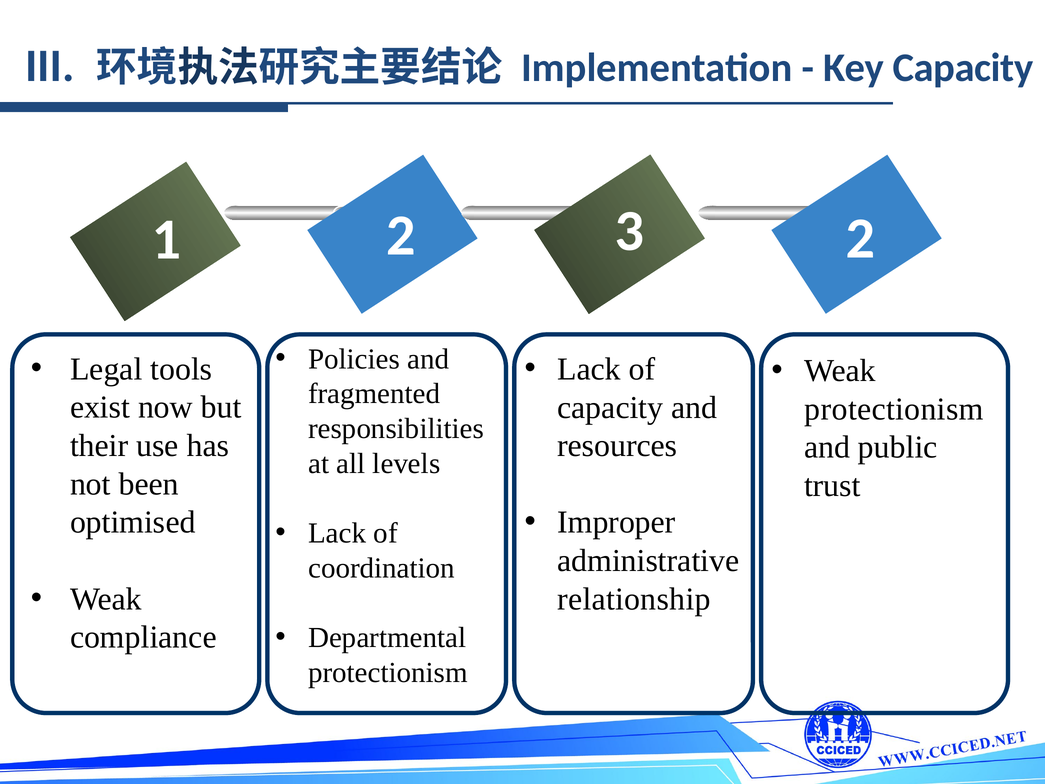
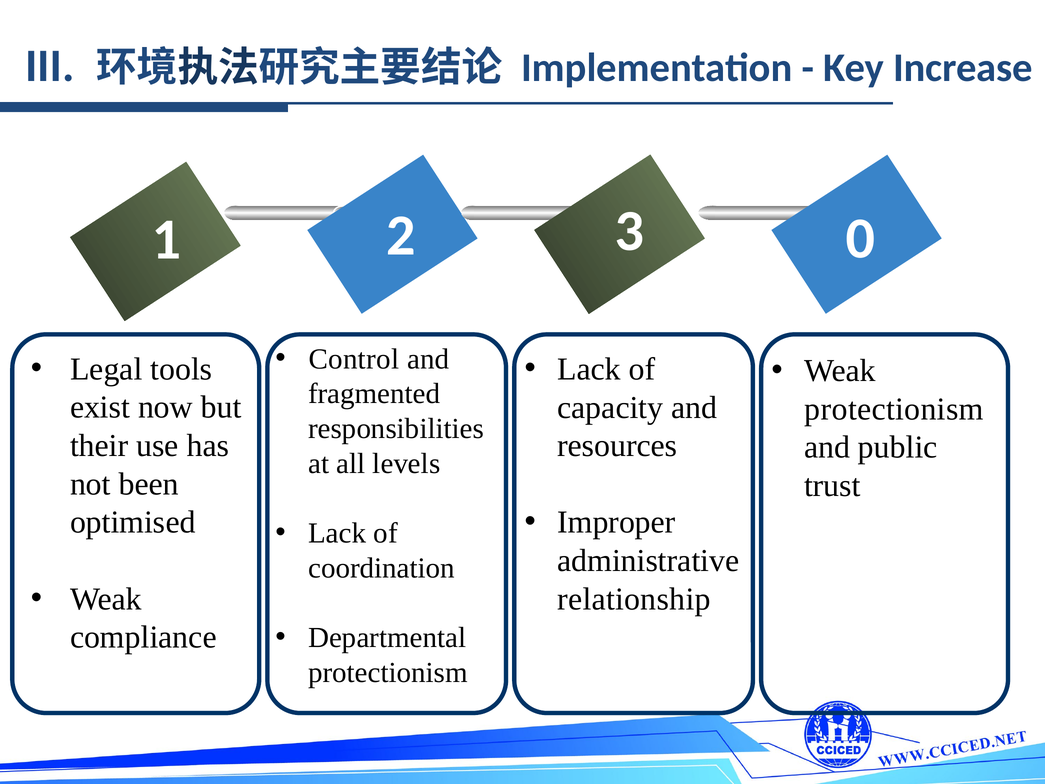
Key Capacity: Capacity -> Increase
3 2: 2 -> 0
Policies: Policies -> Control
